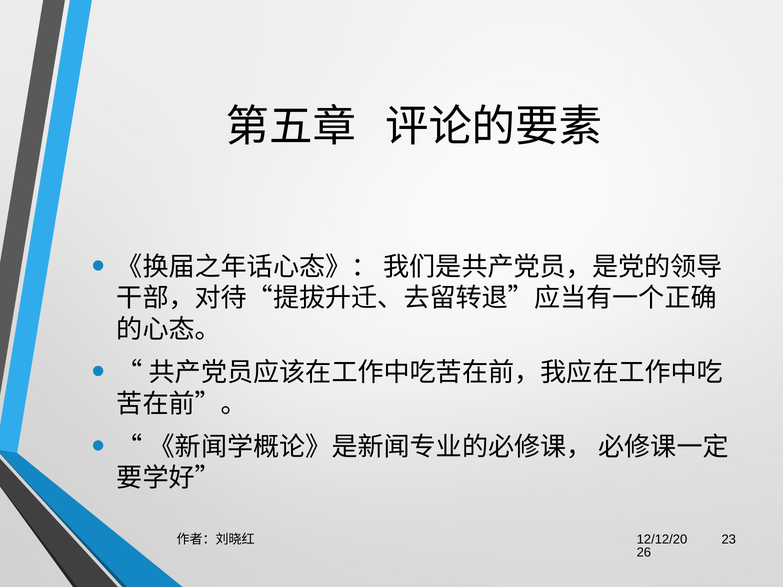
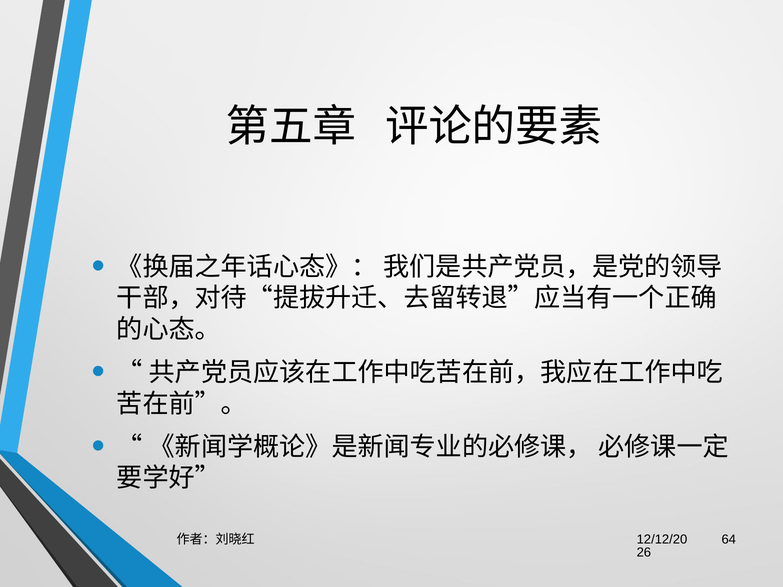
23: 23 -> 64
